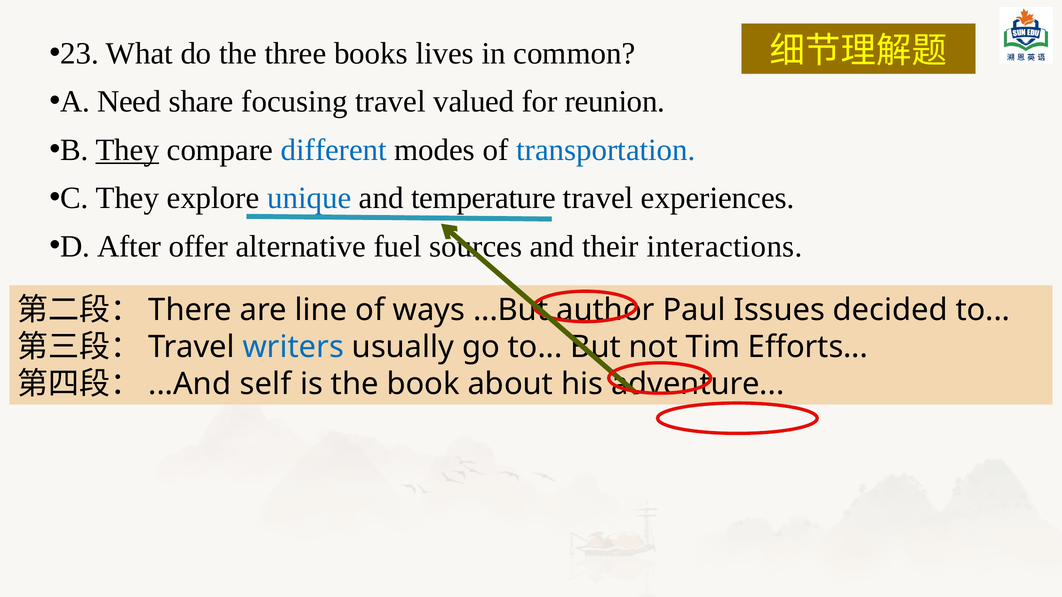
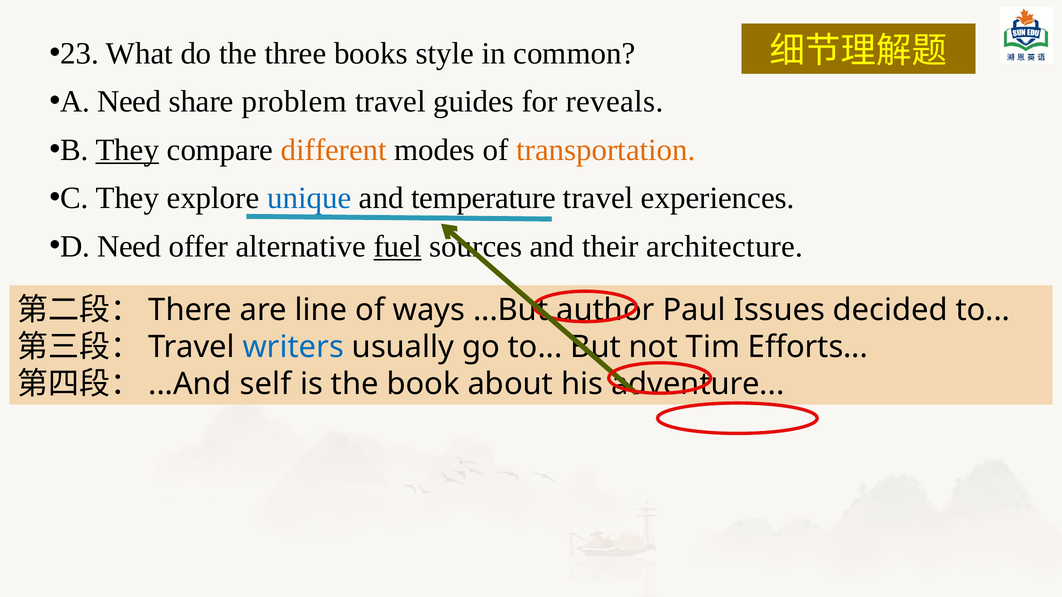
lives: lives -> style
focusing: focusing -> problem
valued: valued -> guides
reunion: reunion -> reveals
different colour: blue -> orange
transportation colour: blue -> orange
D After: After -> Need
fuel underline: none -> present
interactions: interactions -> architecture
